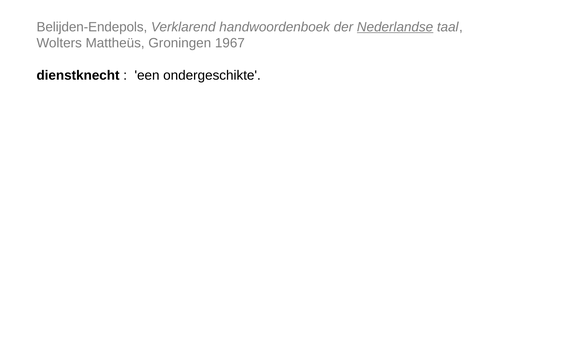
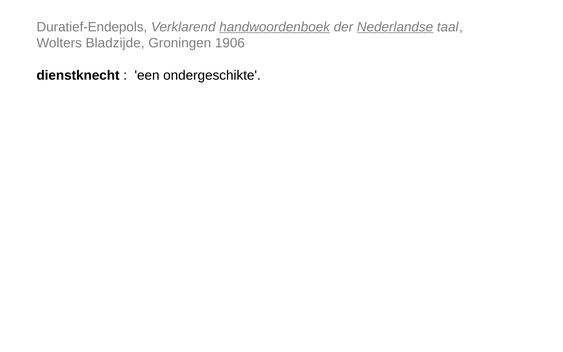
Belijden-Endepols: Belijden-Endepols -> Duratief-Endepols
handwoordenboek underline: none -> present
Mattheüs: Mattheüs -> Bladzijde
1967: 1967 -> 1906
